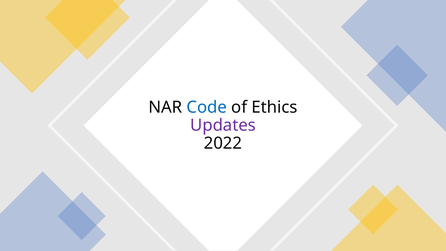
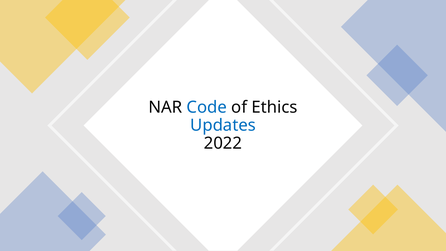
Updates colour: purple -> blue
